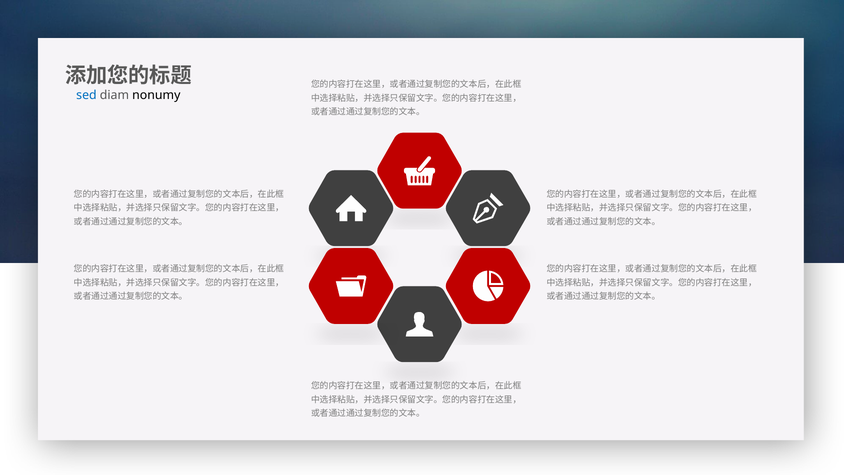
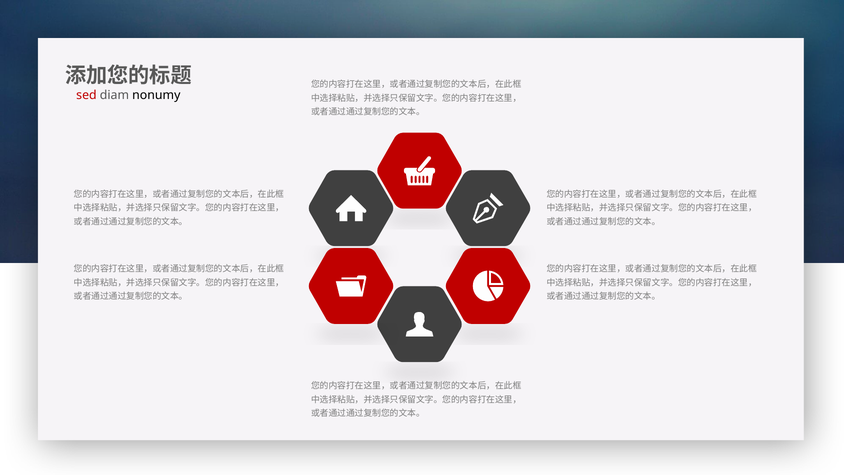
sed colour: blue -> red
